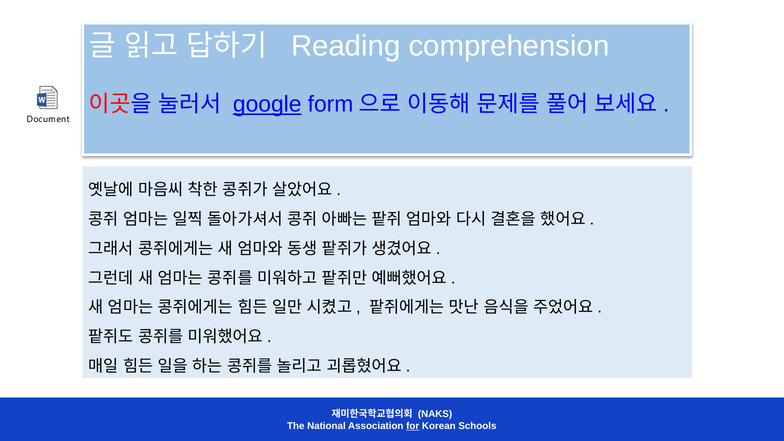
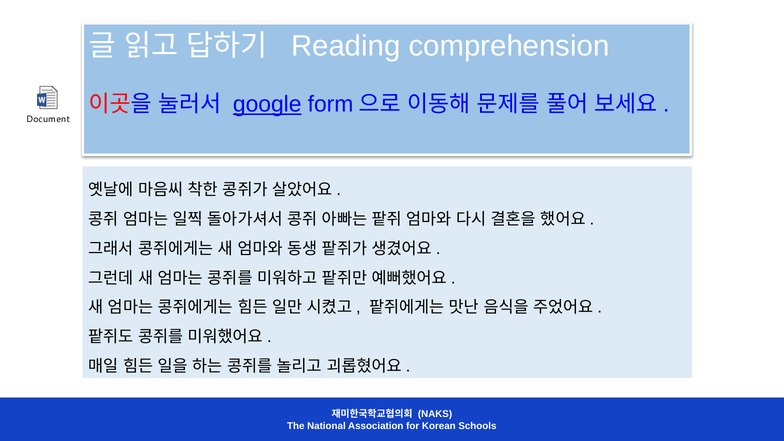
for underline: present -> none
